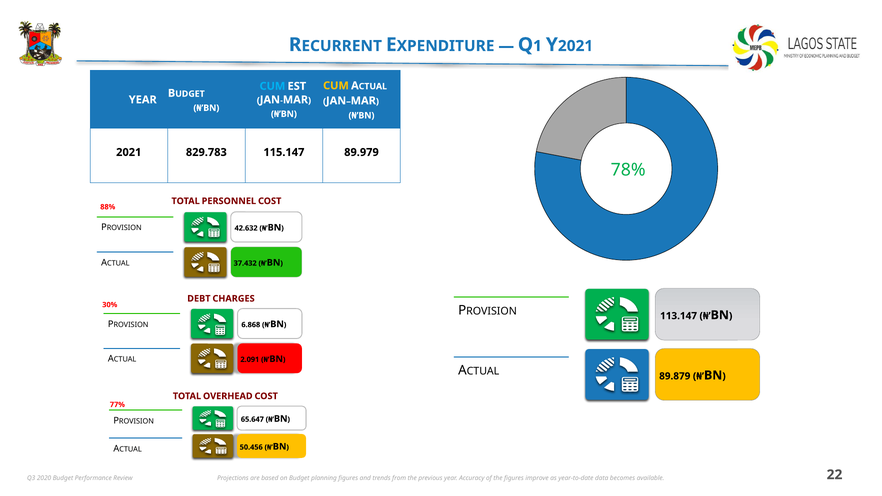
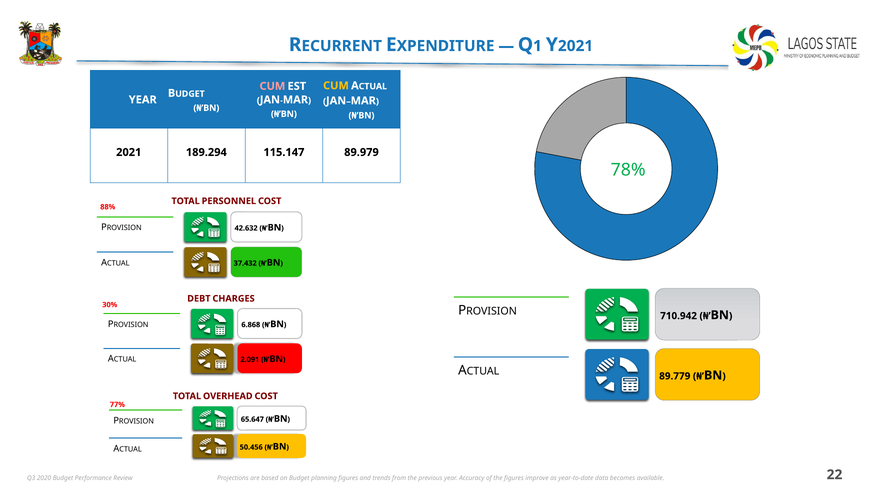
CUM at (272, 86) colour: light blue -> pink
829.783: 829.783 -> 189.294
113.147: 113.147 -> 710.942
89.879: 89.879 -> 89.779
